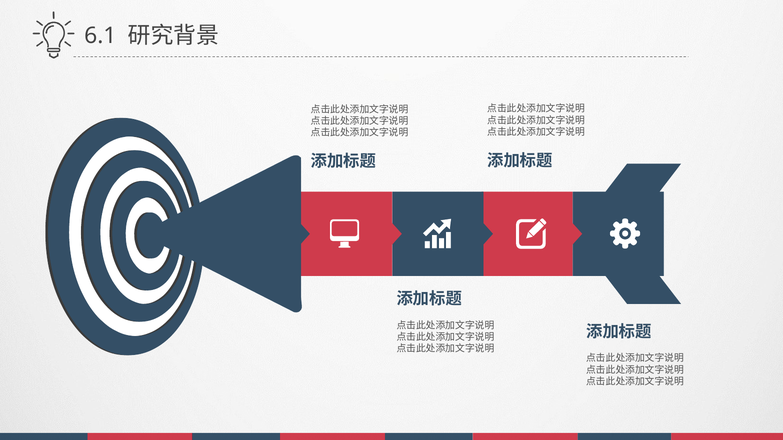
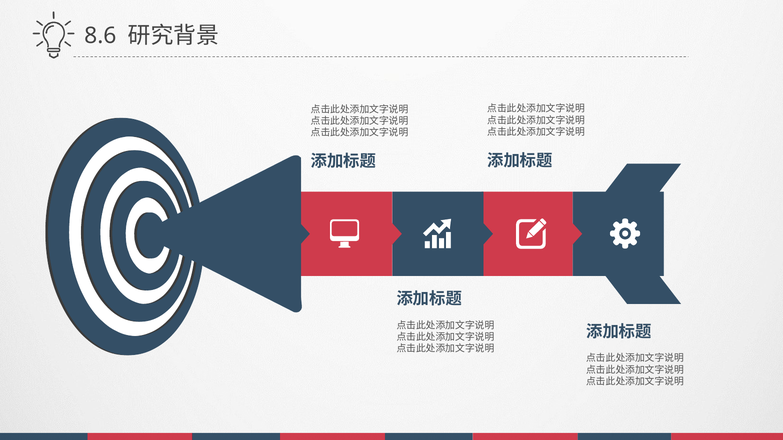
6.1: 6.1 -> 8.6
